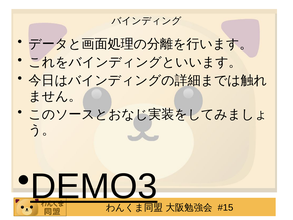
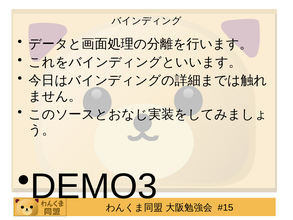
DEMO3 underline: present -> none
